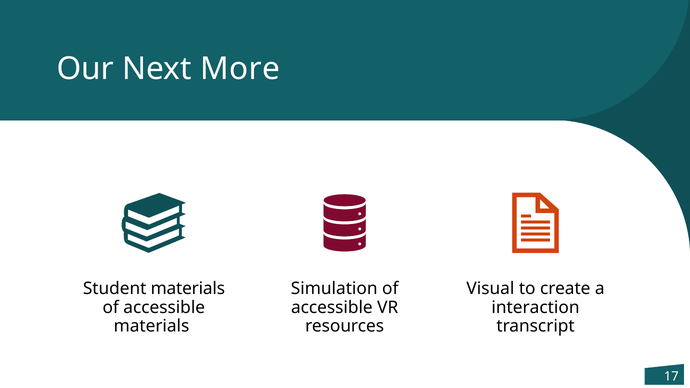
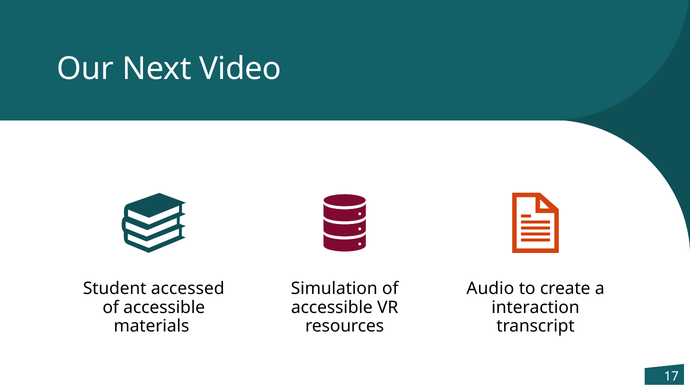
More: More -> Video
Student materials: materials -> accessed
Visual: Visual -> Audio
